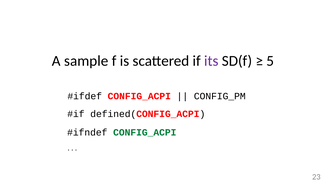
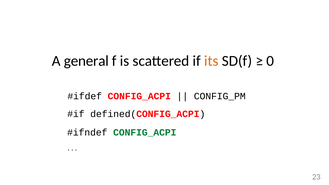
sample: sample -> general
its colour: purple -> orange
5: 5 -> 0
